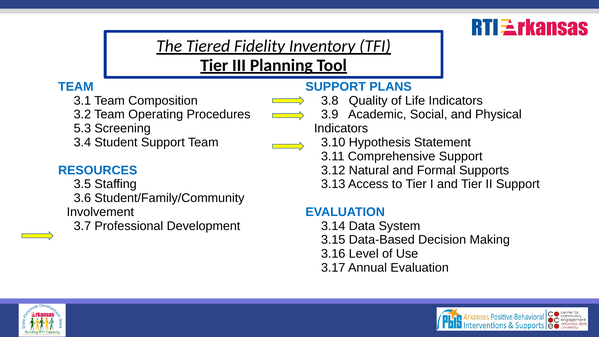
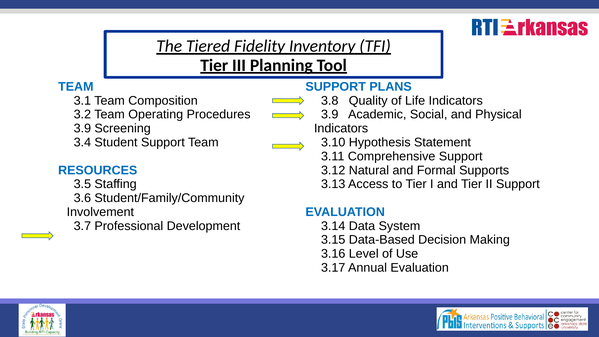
5.3 at (82, 128): 5.3 -> 3.9
